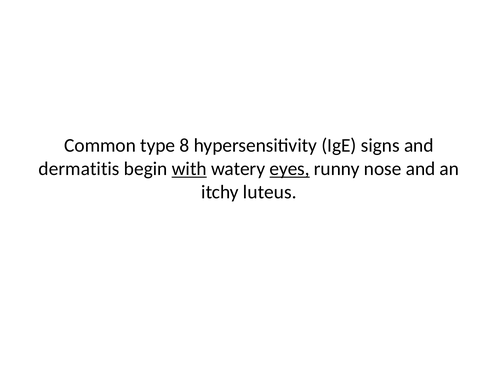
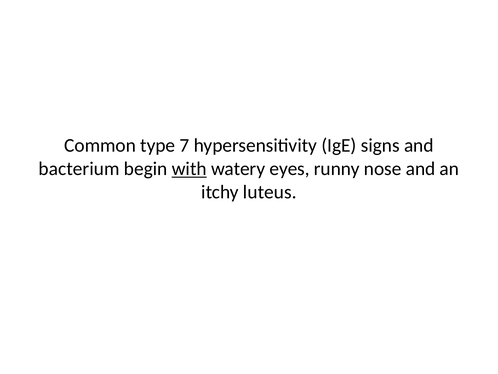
8: 8 -> 7
dermatitis: dermatitis -> bacterium
eyes underline: present -> none
